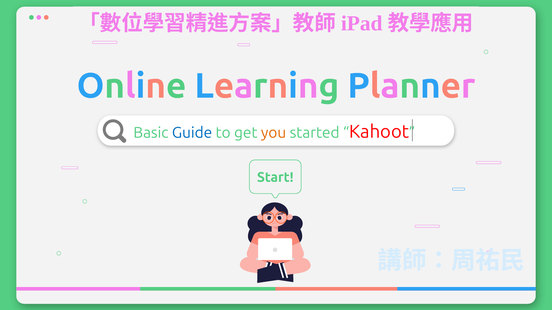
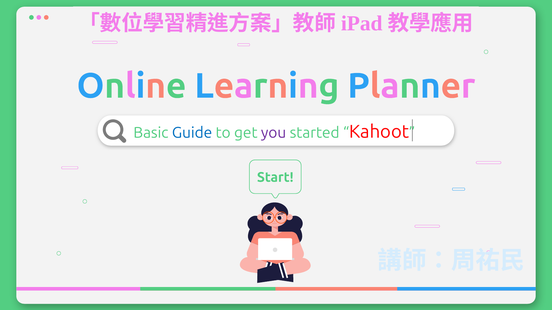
you colour: orange -> purple
